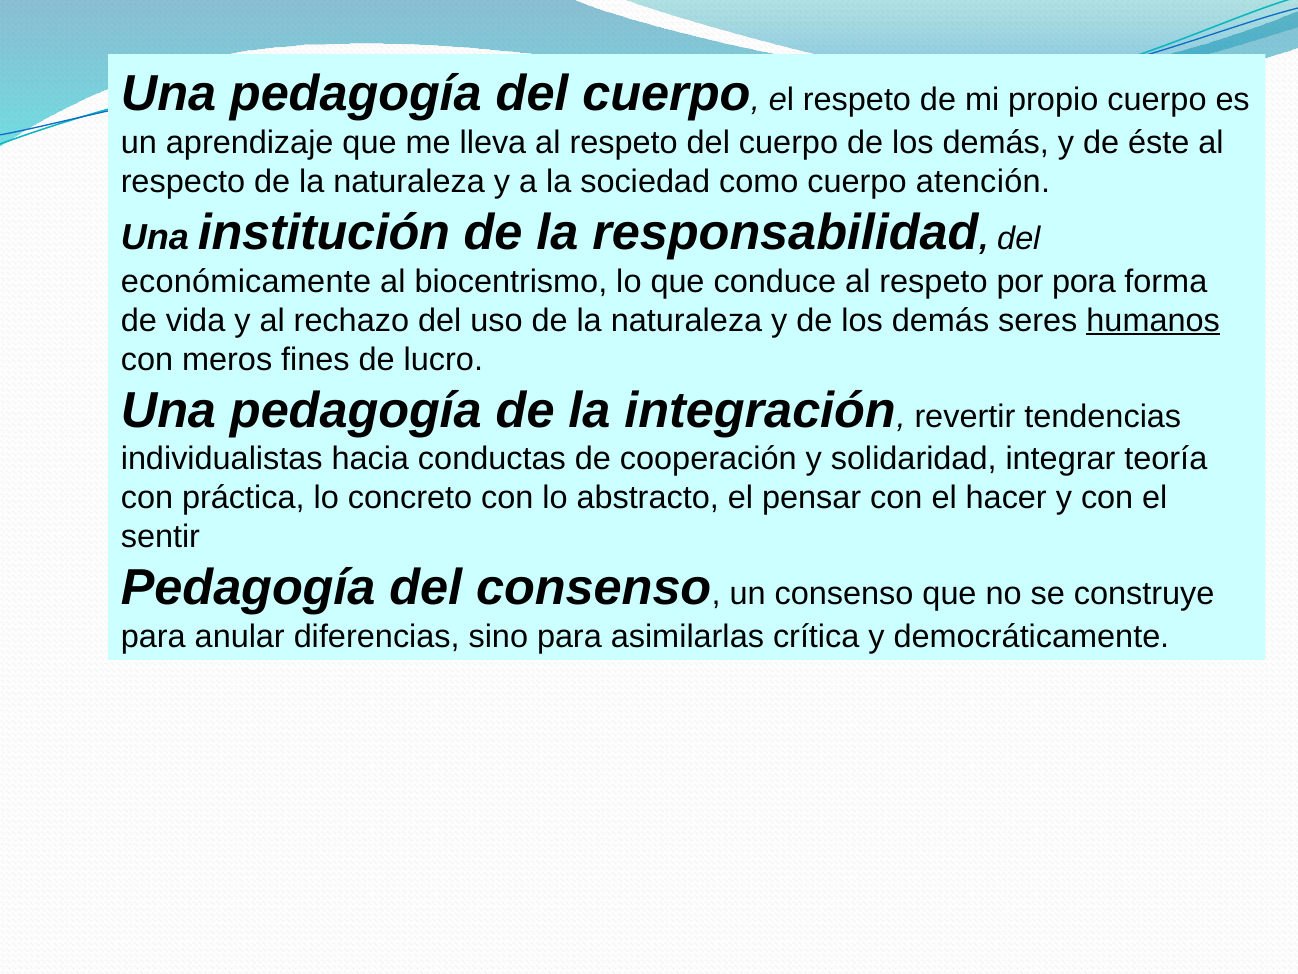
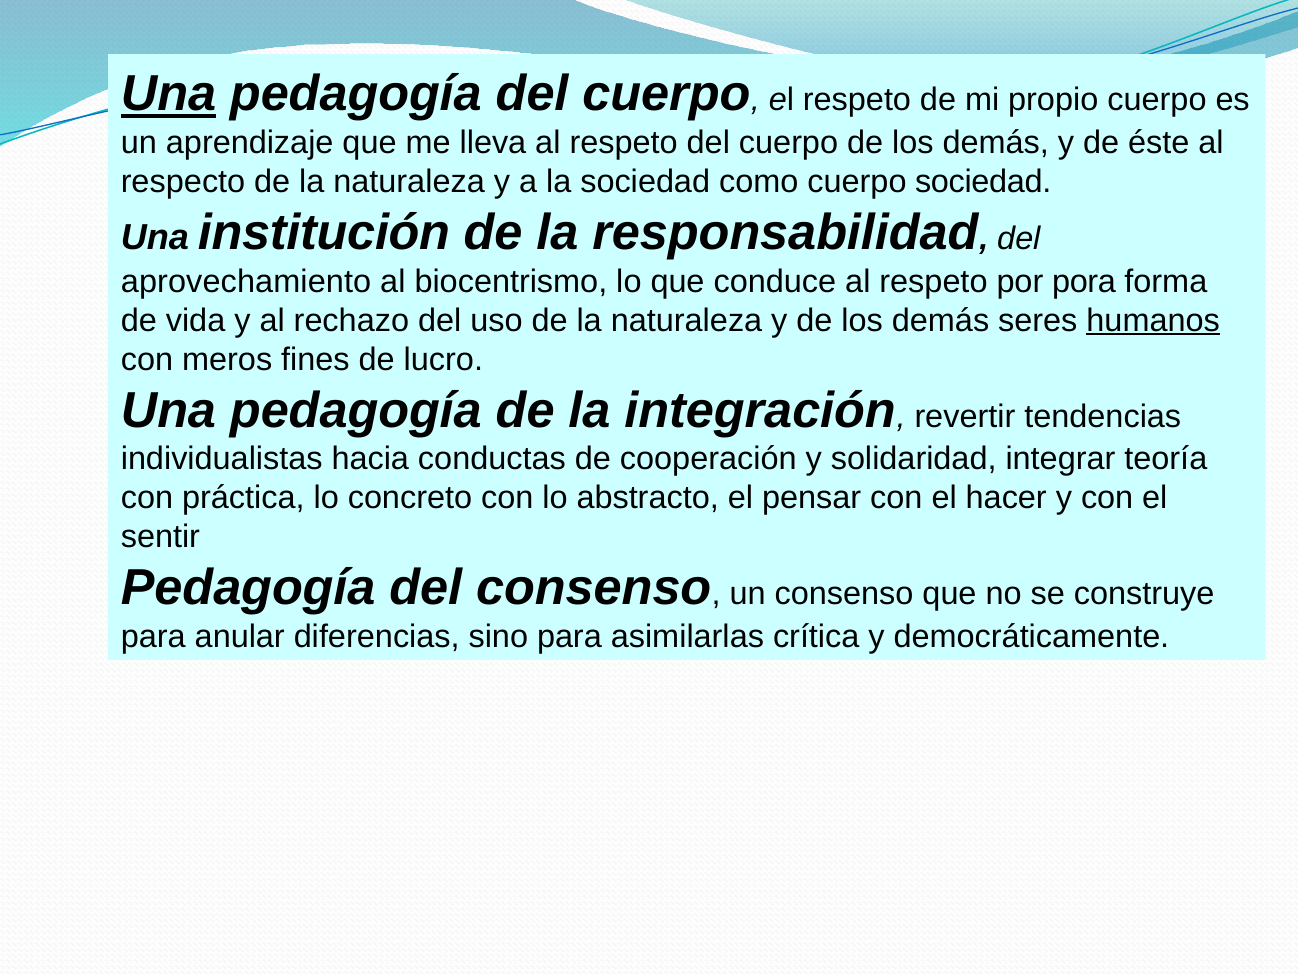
Una at (169, 94) underline: none -> present
cuerpo atención: atención -> sociedad
económicamente: económicamente -> aprovechamiento
